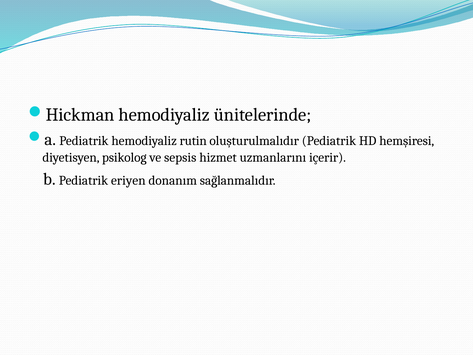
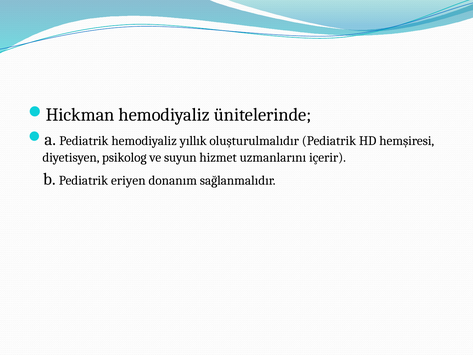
rutin: rutin -> yıllık
sepsis: sepsis -> suyun
